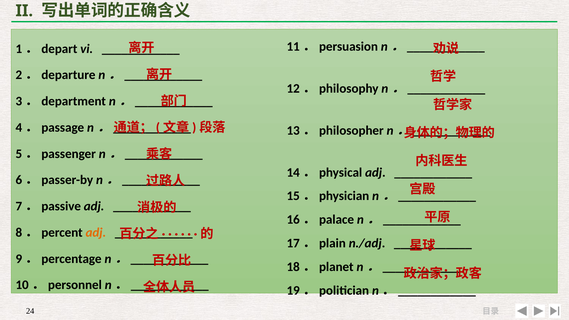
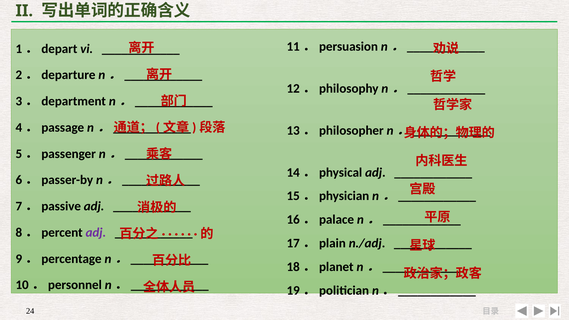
adj at (96, 233) colour: orange -> purple
